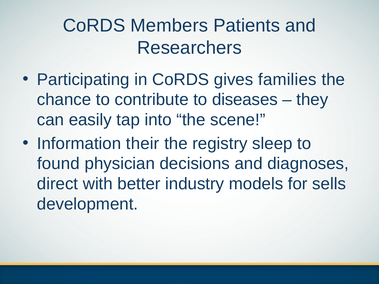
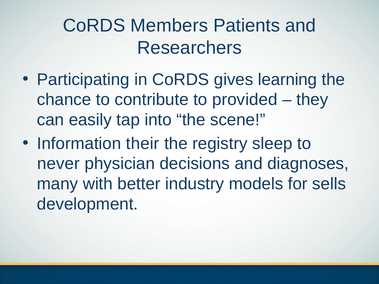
families: families -> learning
diseases: diseases -> provided
found: found -> never
direct: direct -> many
